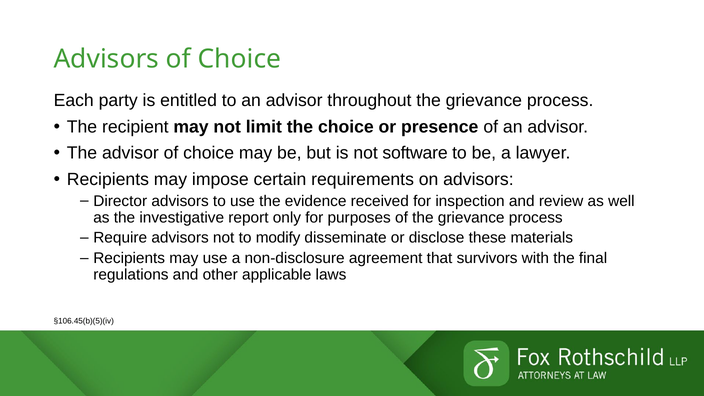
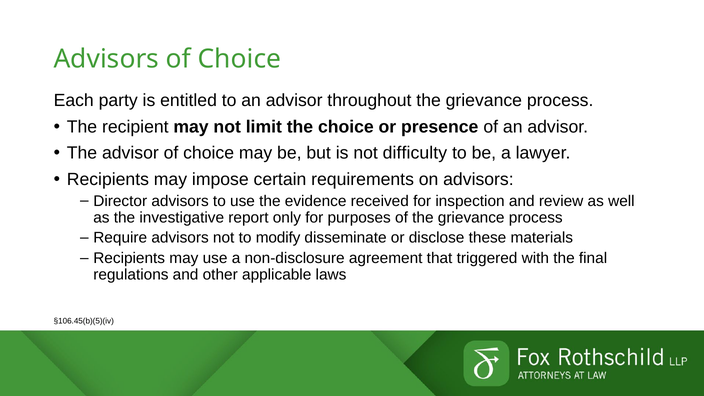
software: software -> difficulty
survivors: survivors -> triggered
